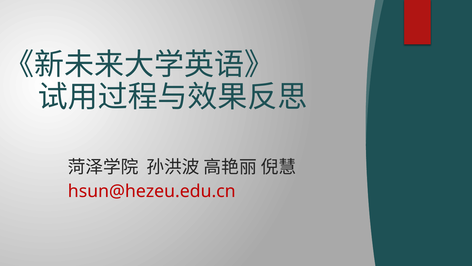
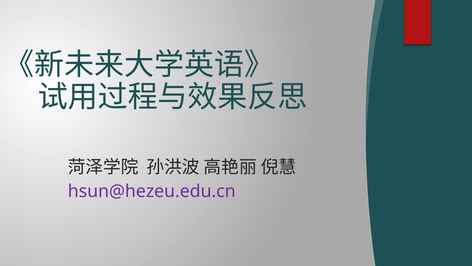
hsun@hezeu.edu.cn colour: red -> purple
